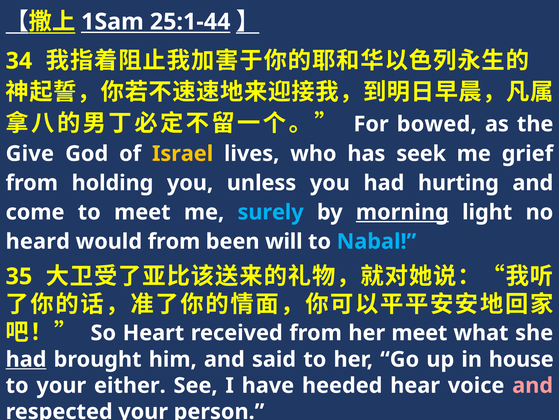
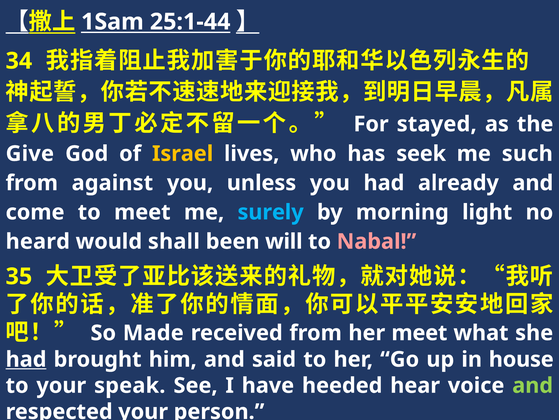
bowed: bowed -> stayed
grief: grief -> such
holding: holding -> against
hurting: hurting -> already
morning underline: present -> none
would from: from -> shall
Nabal colour: light blue -> pink
Heart: Heart -> Made
either: either -> speak
and at (533, 385) colour: pink -> light green
